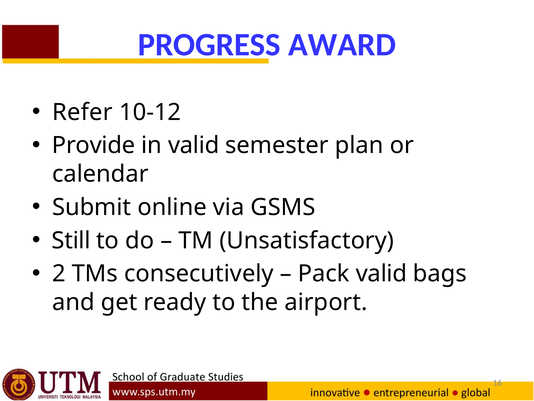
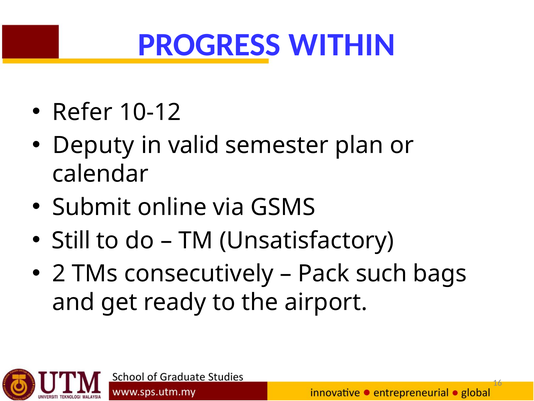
AWARD: AWARD -> WITHIN
Provide: Provide -> Deputy
Pack valid: valid -> such
